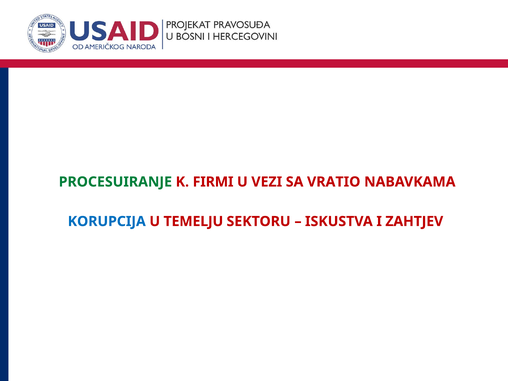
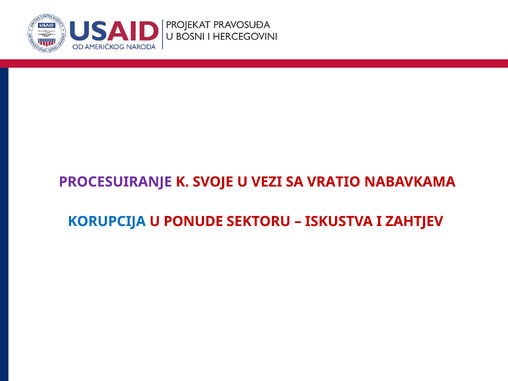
PROCESUIRANJE colour: green -> purple
FIRMI: FIRMI -> SVOJE
TEMELJU: TEMELJU -> PONUDE
